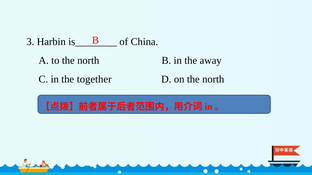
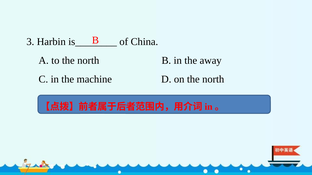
together: together -> machine
